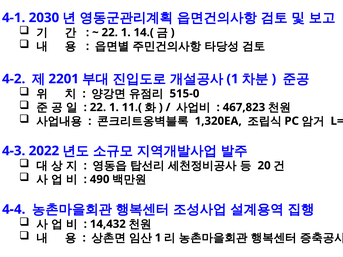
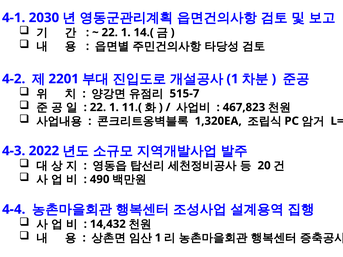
515-0: 515-0 -> 515-7
